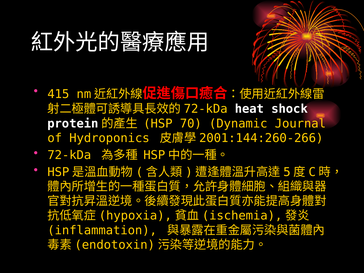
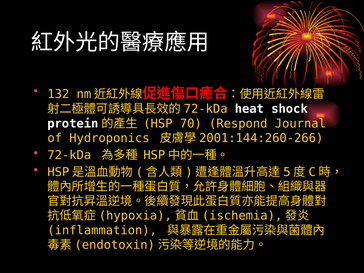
415: 415 -> 132
Dynamic: Dynamic -> Respond
